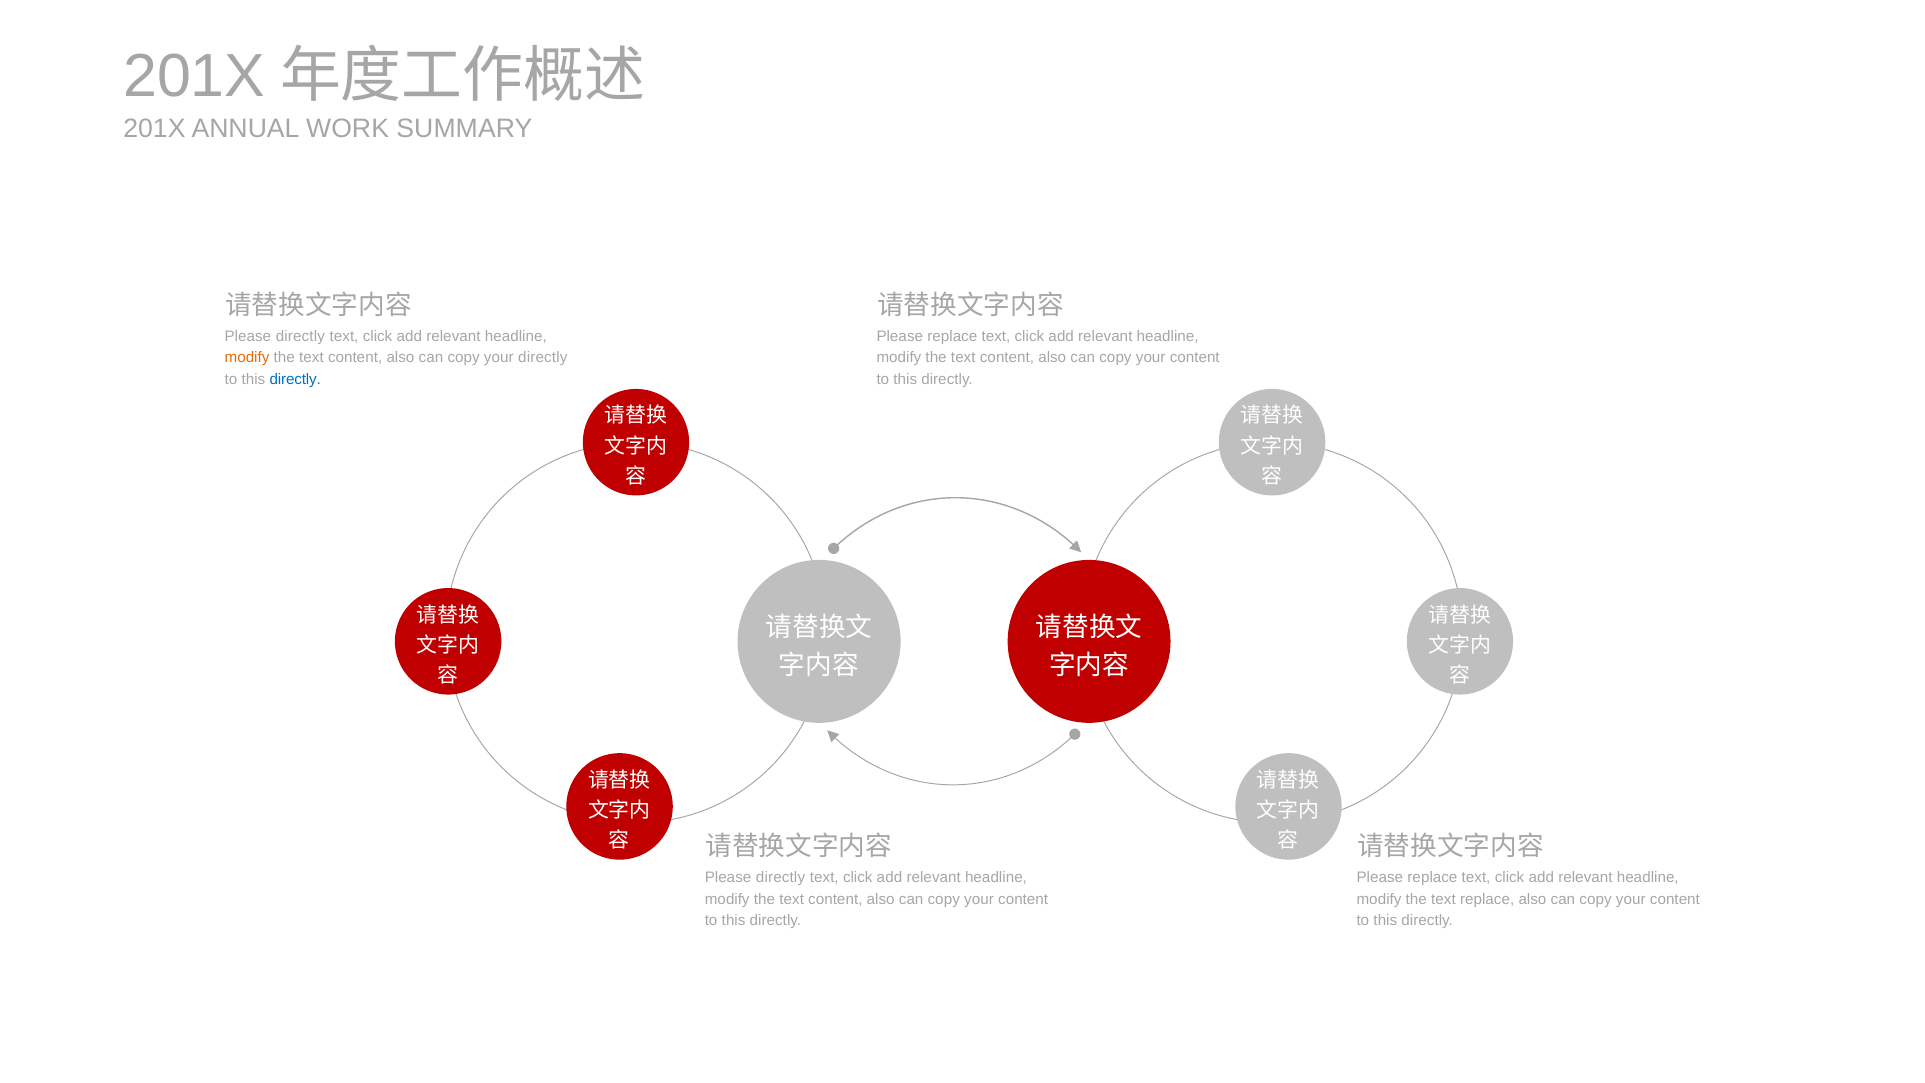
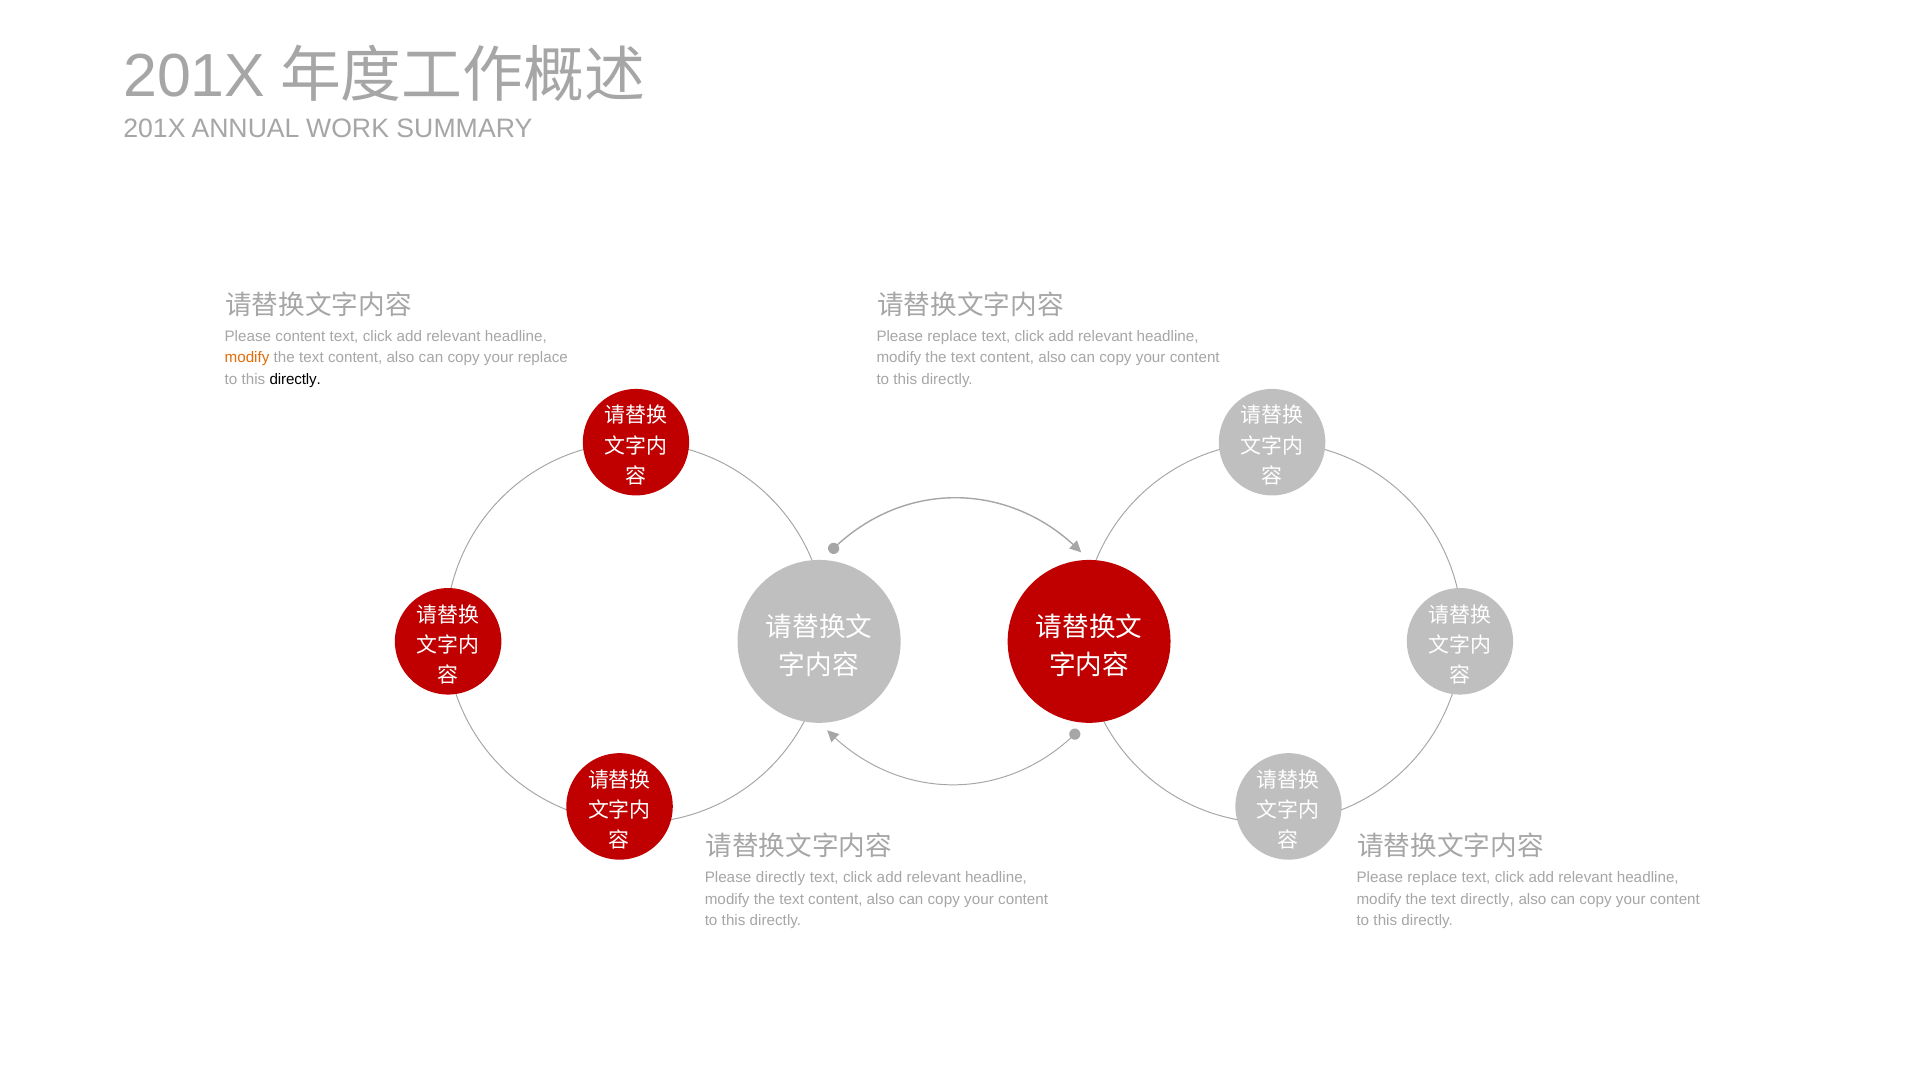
directly at (300, 336): directly -> content
your directly: directly -> replace
directly at (295, 380) colour: blue -> black
text replace: replace -> directly
